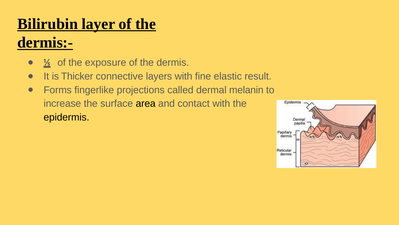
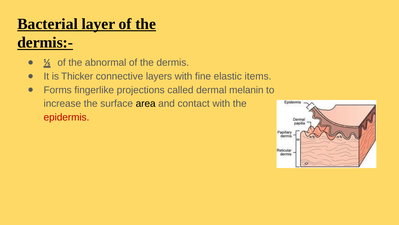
Bilirubin: Bilirubin -> Bacterial
exposure: exposure -> abnormal
result: result -> items
epidermis colour: black -> red
